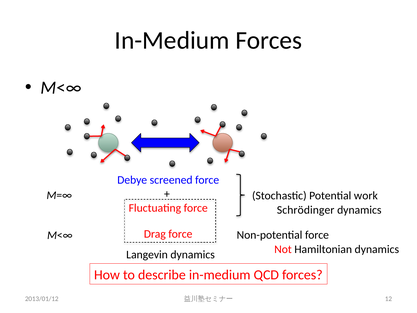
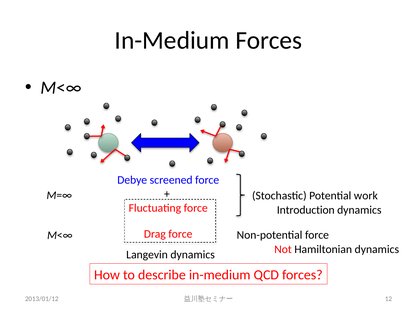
Schrödinger: Schrödinger -> Introduction
